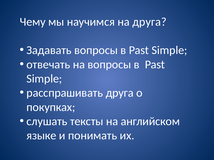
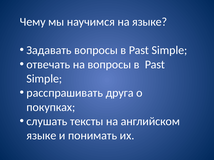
на друга: друга -> языке
